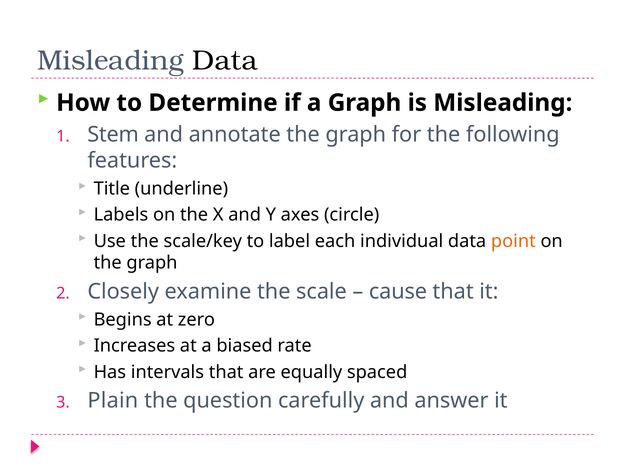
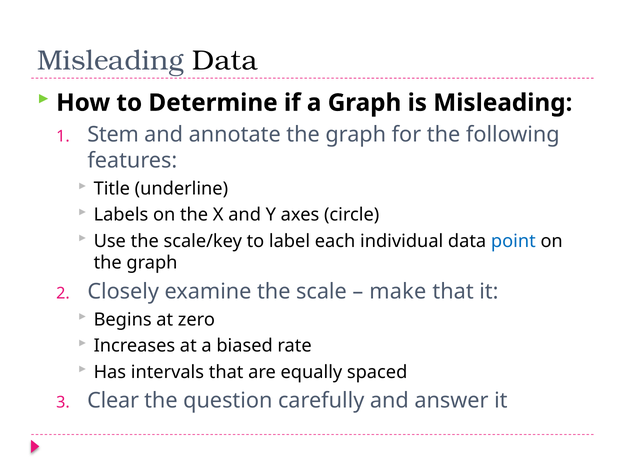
point colour: orange -> blue
cause: cause -> make
Plain: Plain -> Clear
